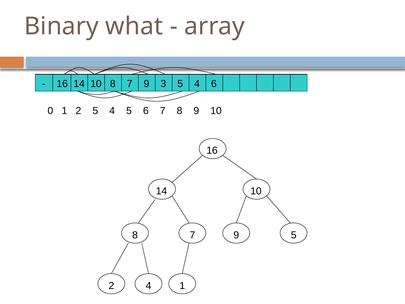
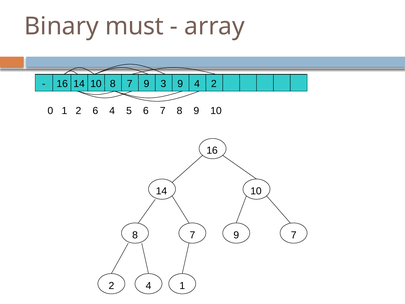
what: what -> must
3 5: 5 -> 9
4 6: 6 -> 2
2 5: 5 -> 6
9 5: 5 -> 7
